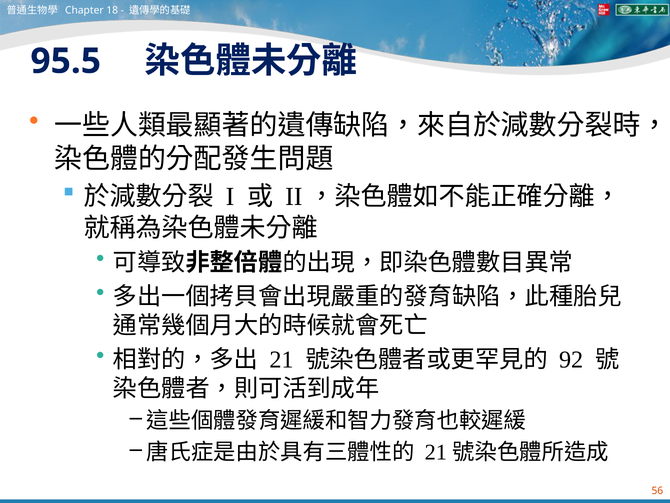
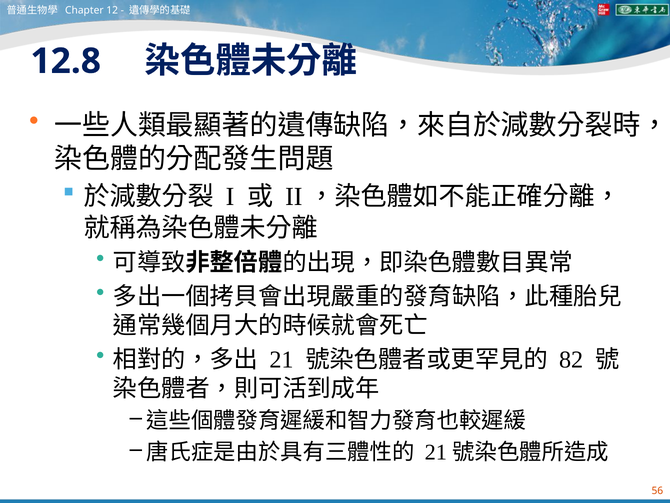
18: 18 -> 12
95.5: 95.5 -> 12.8
92: 92 -> 82
